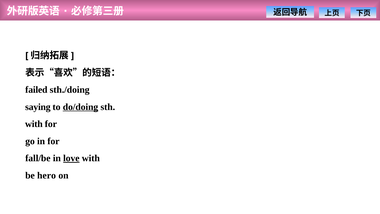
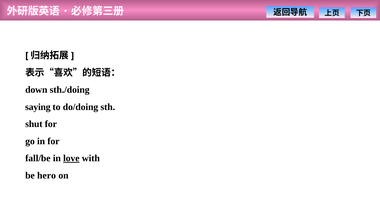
failed: failed -> down
do/doing underline: present -> none
with at (34, 124): with -> shut
